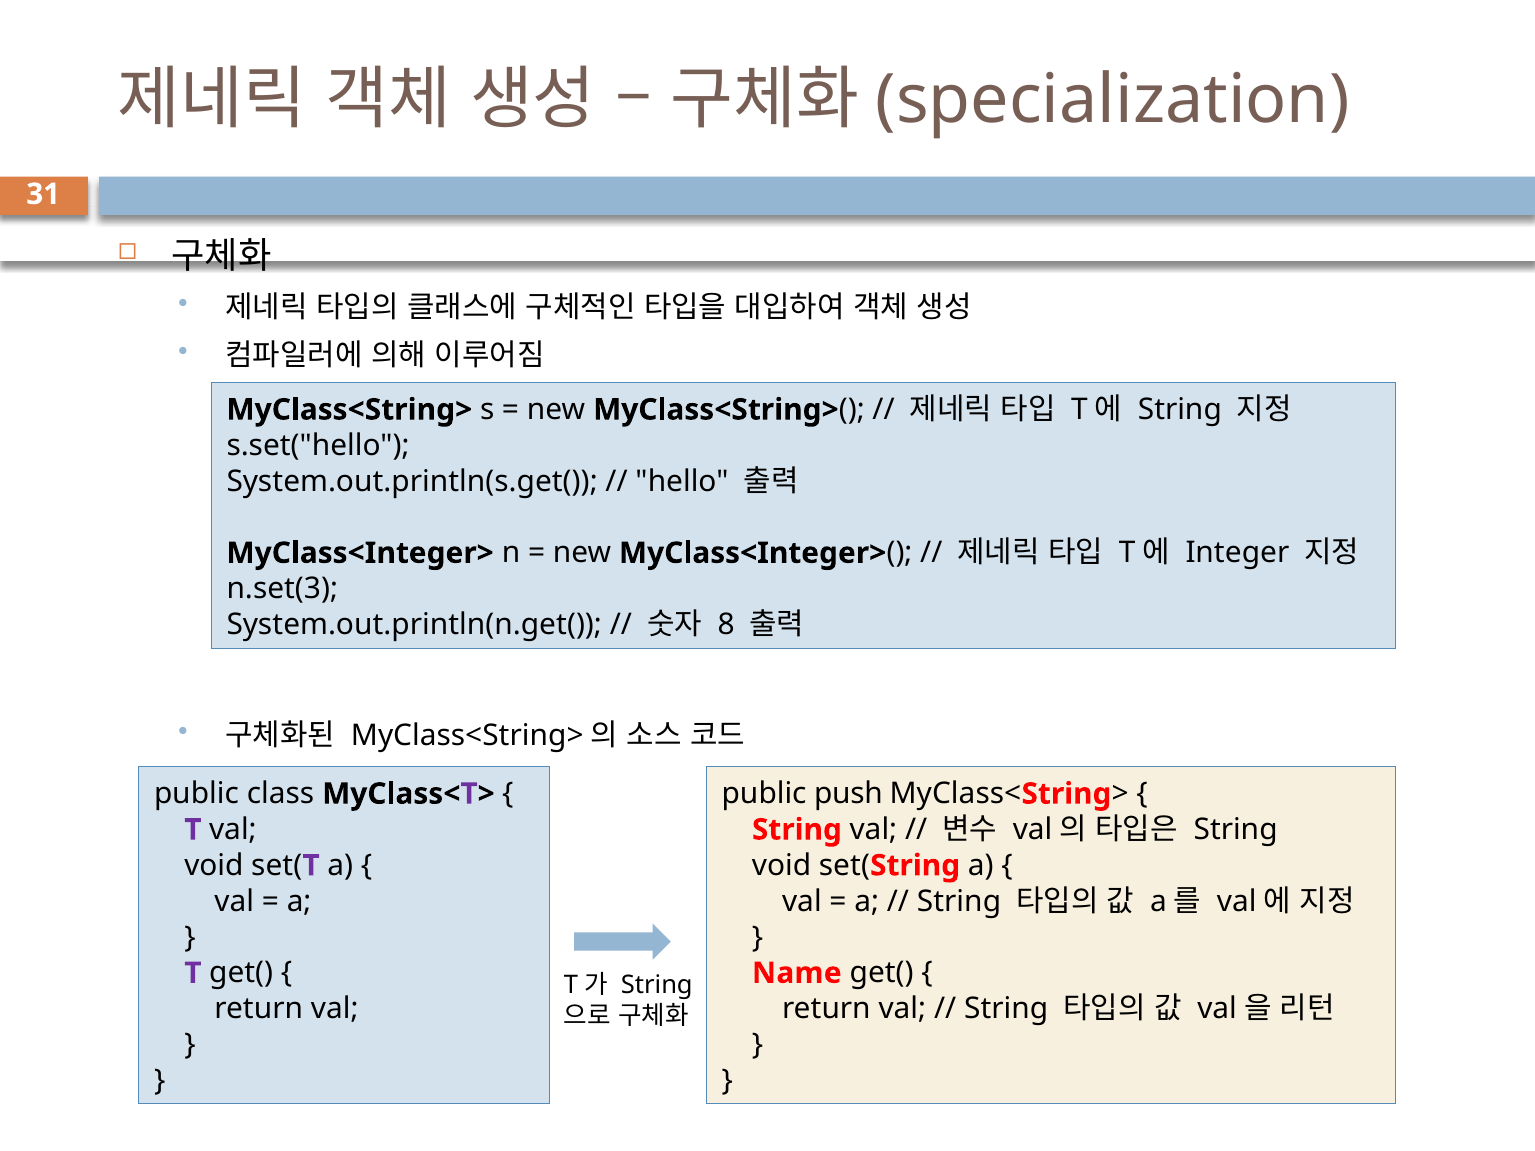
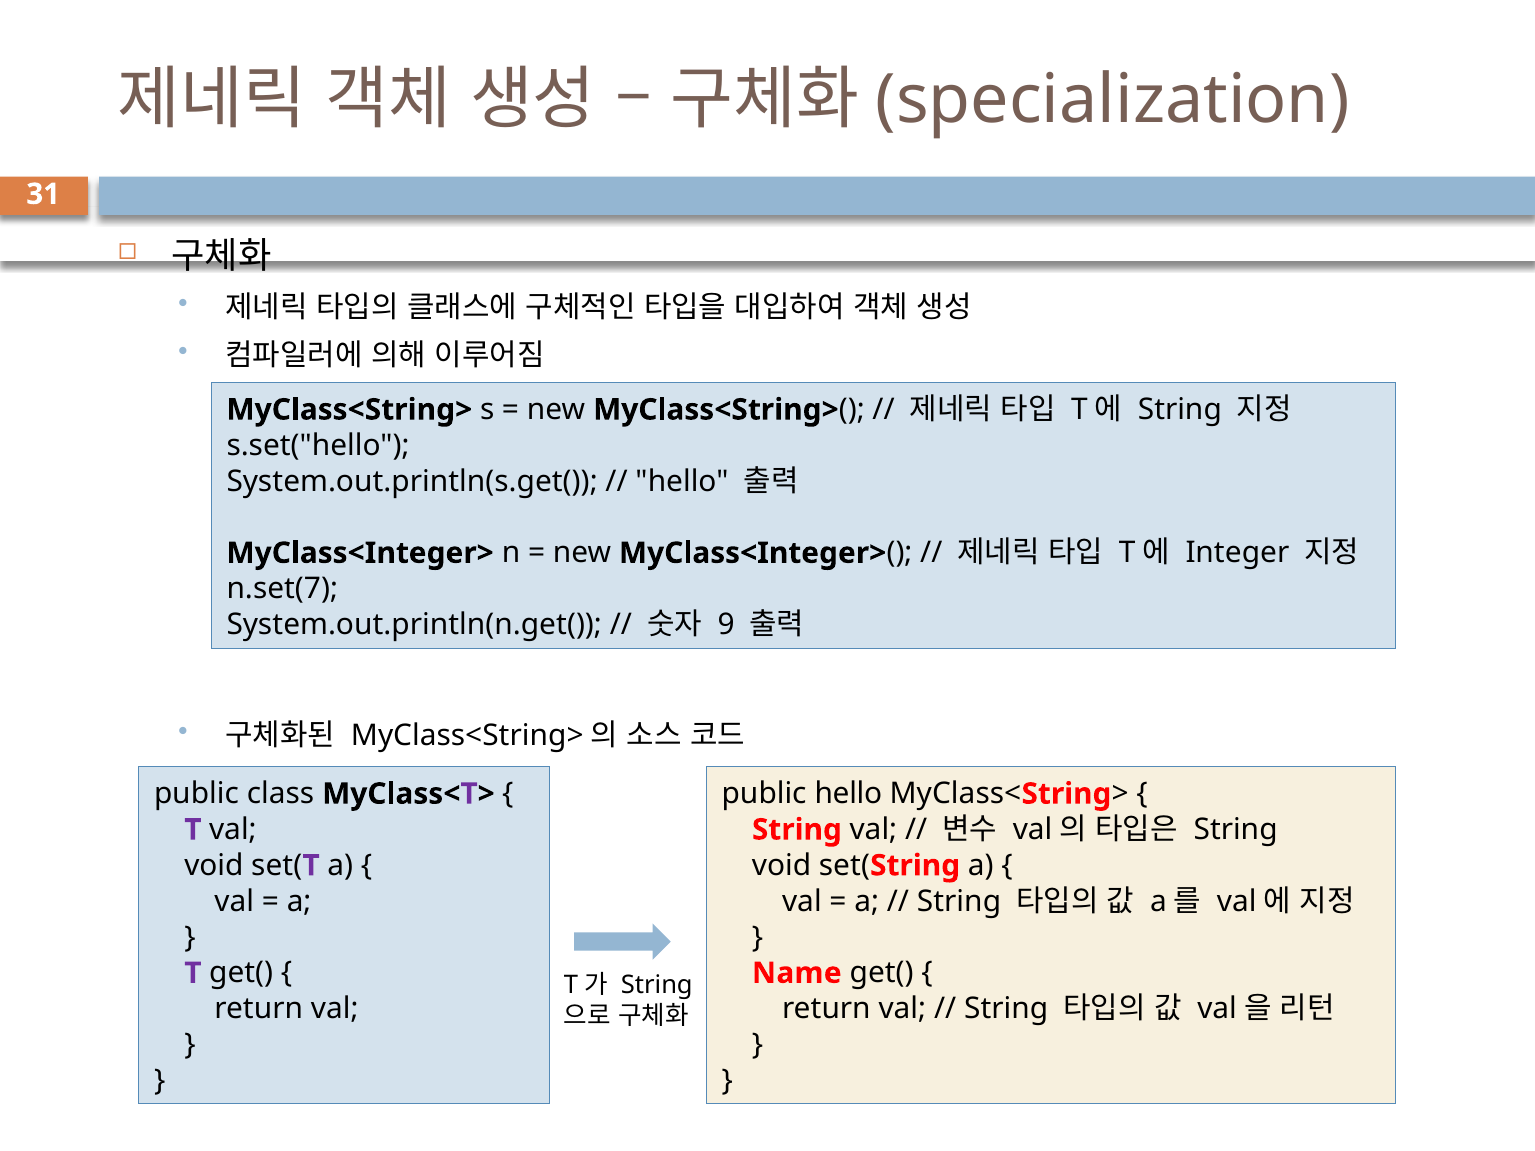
n.set(3: n.set(3 -> n.set(7
8: 8 -> 9
public push: push -> hello
